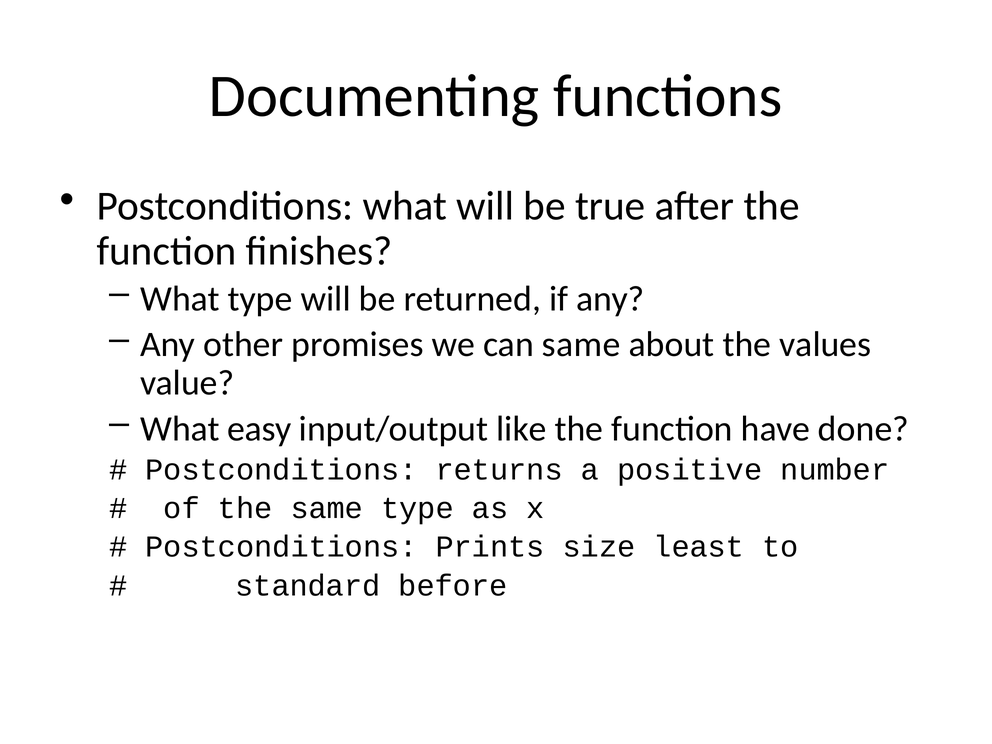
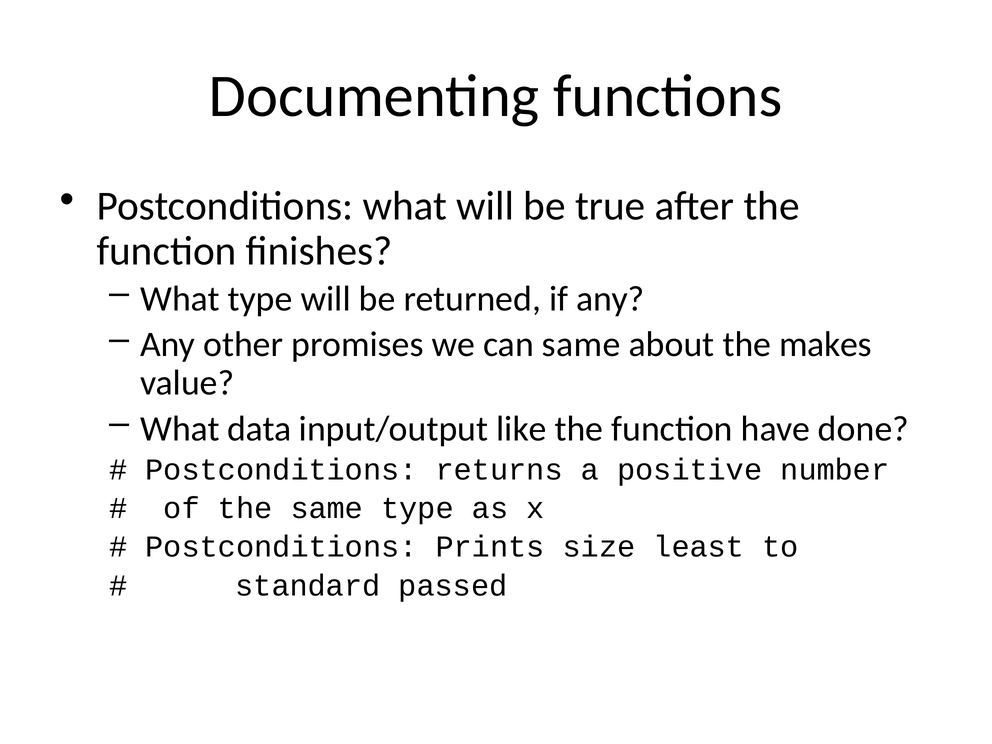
values: values -> makes
easy: easy -> data
before: before -> passed
